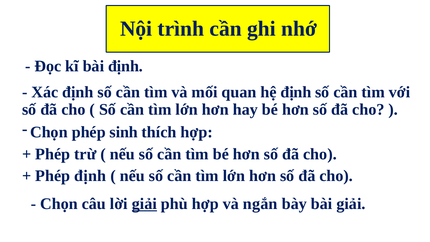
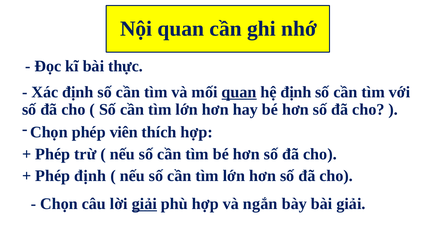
Nội trình: trình -> quan
bài định: định -> thực
quan at (239, 92) underline: none -> present
sinh: sinh -> viên
